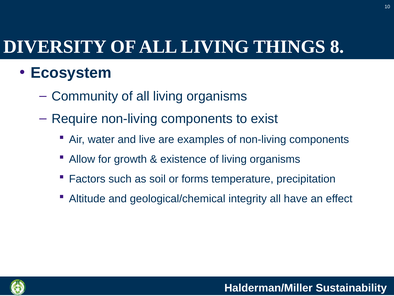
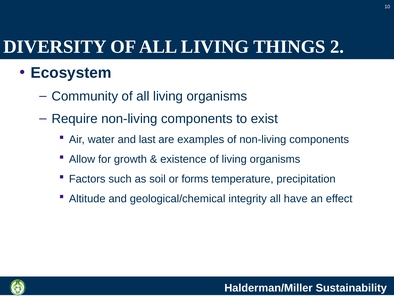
8: 8 -> 2
live: live -> last
